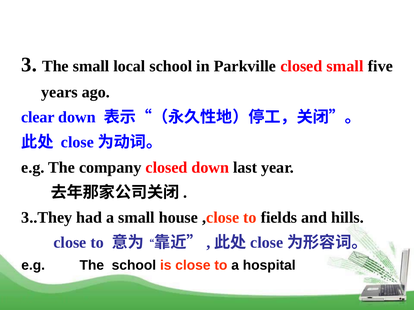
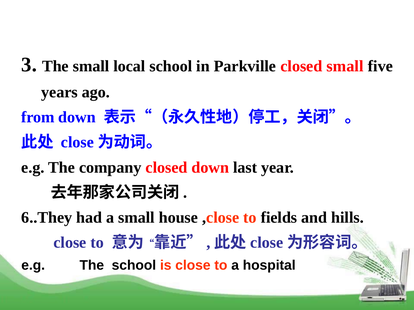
clear: clear -> from
3..They: 3..They -> 6..They
